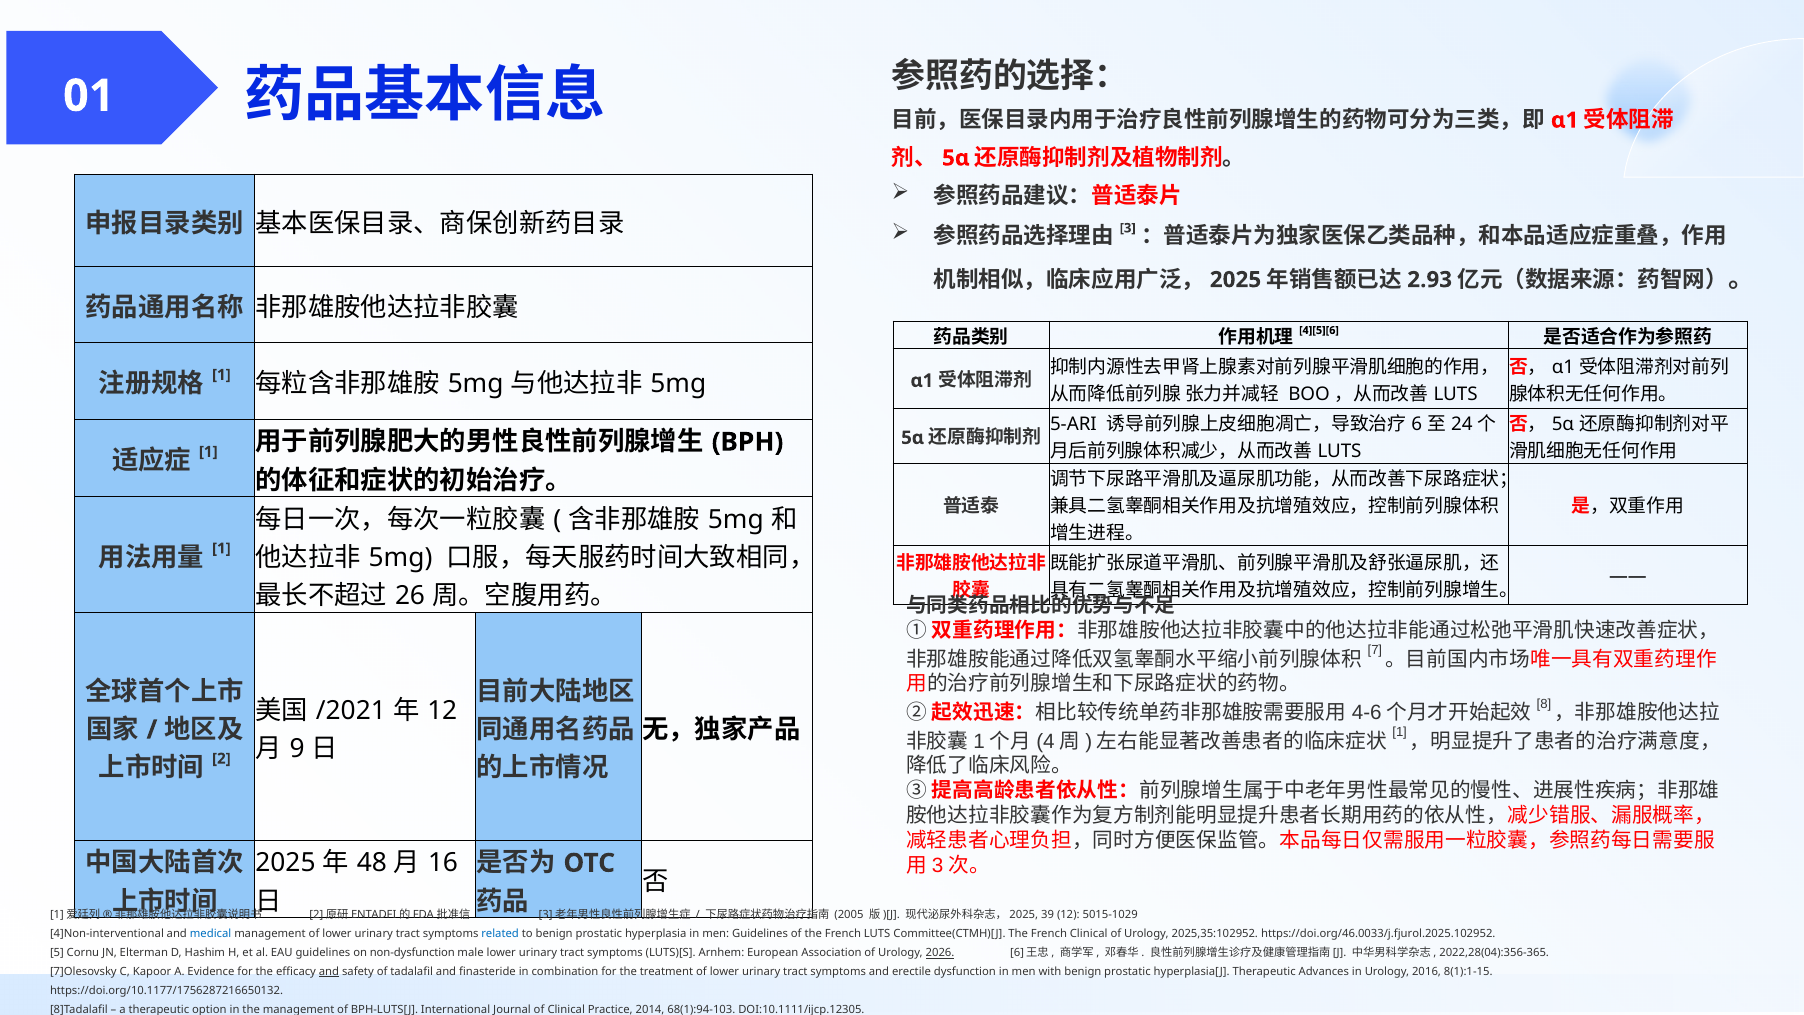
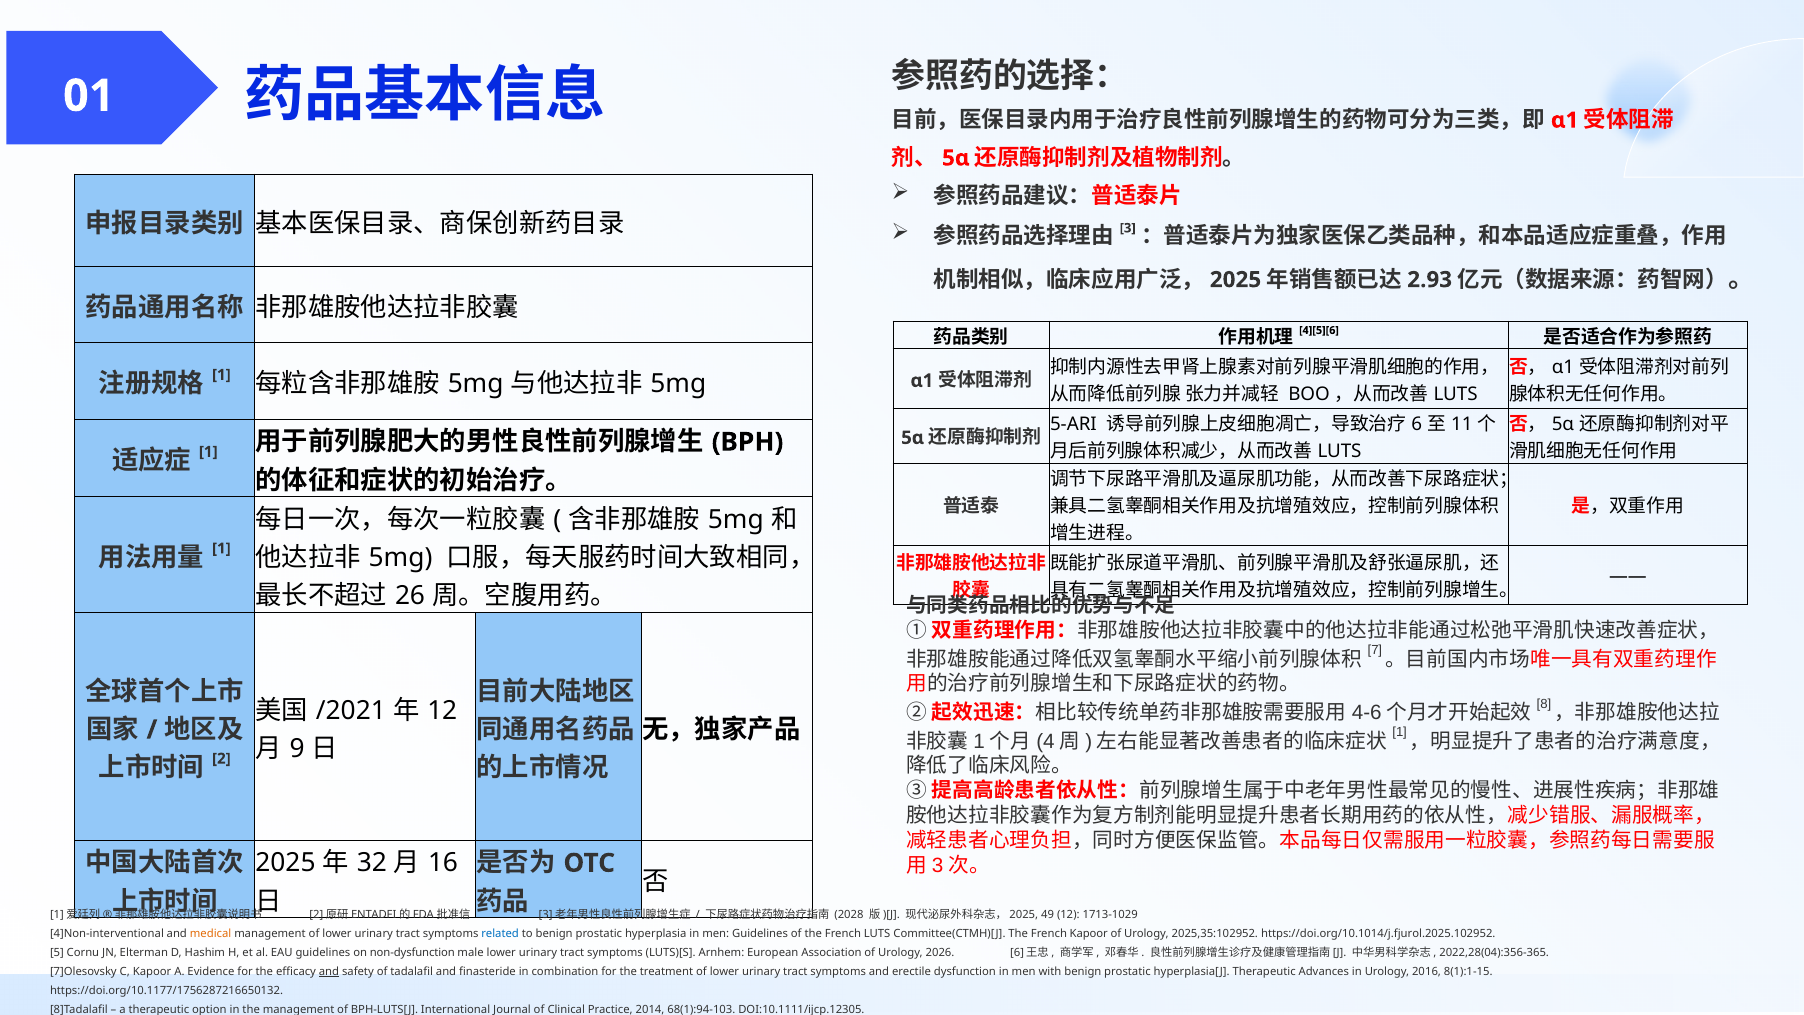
24: 24 -> 11
48: 48 -> 32
2005: 2005 -> 2028
39: 39 -> 49
5015-1029: 5015-1029 -> 1713-1029
medical colour: blue -> orange
French Clinical: Clinical -> Kapoor
https://doi.org/46.0033/j.fjurol.2025.102952: https://doi.org/46.0033/j.fjurol.2025.102952 -> https://doi.org/10.1014/j.fjurol.2025.102952
2026 underline: present -> none
